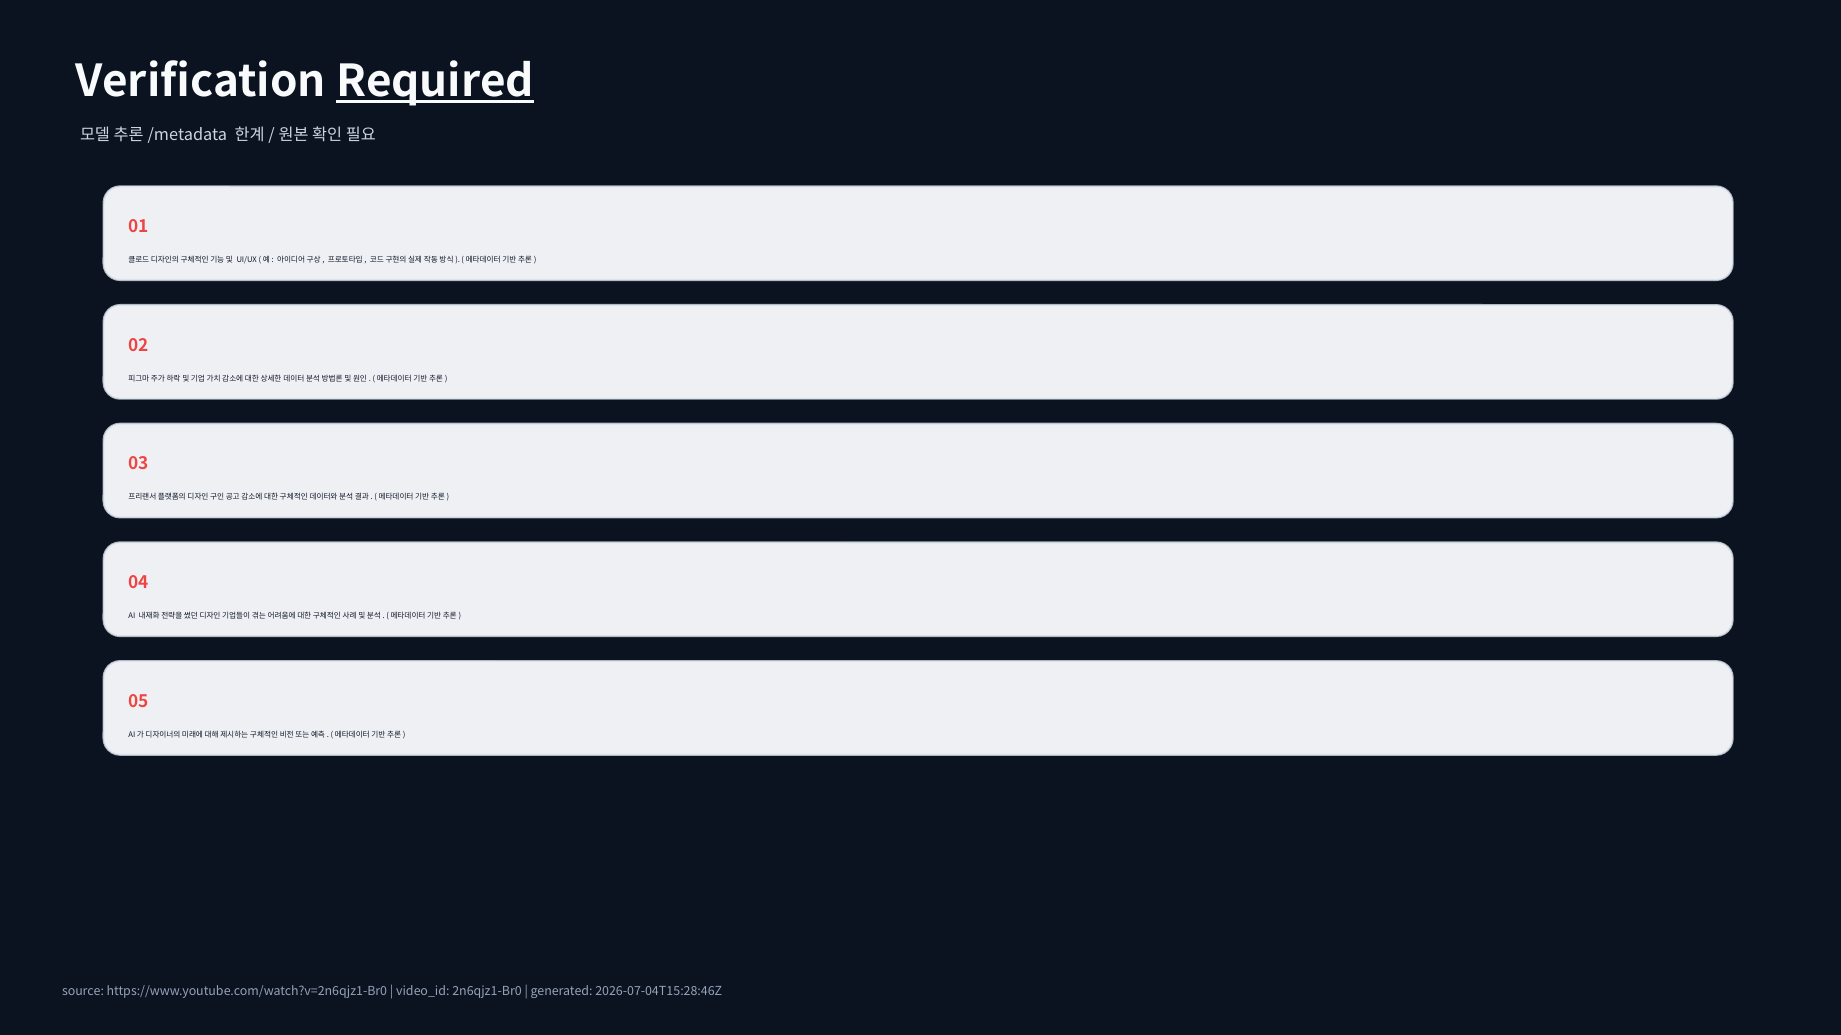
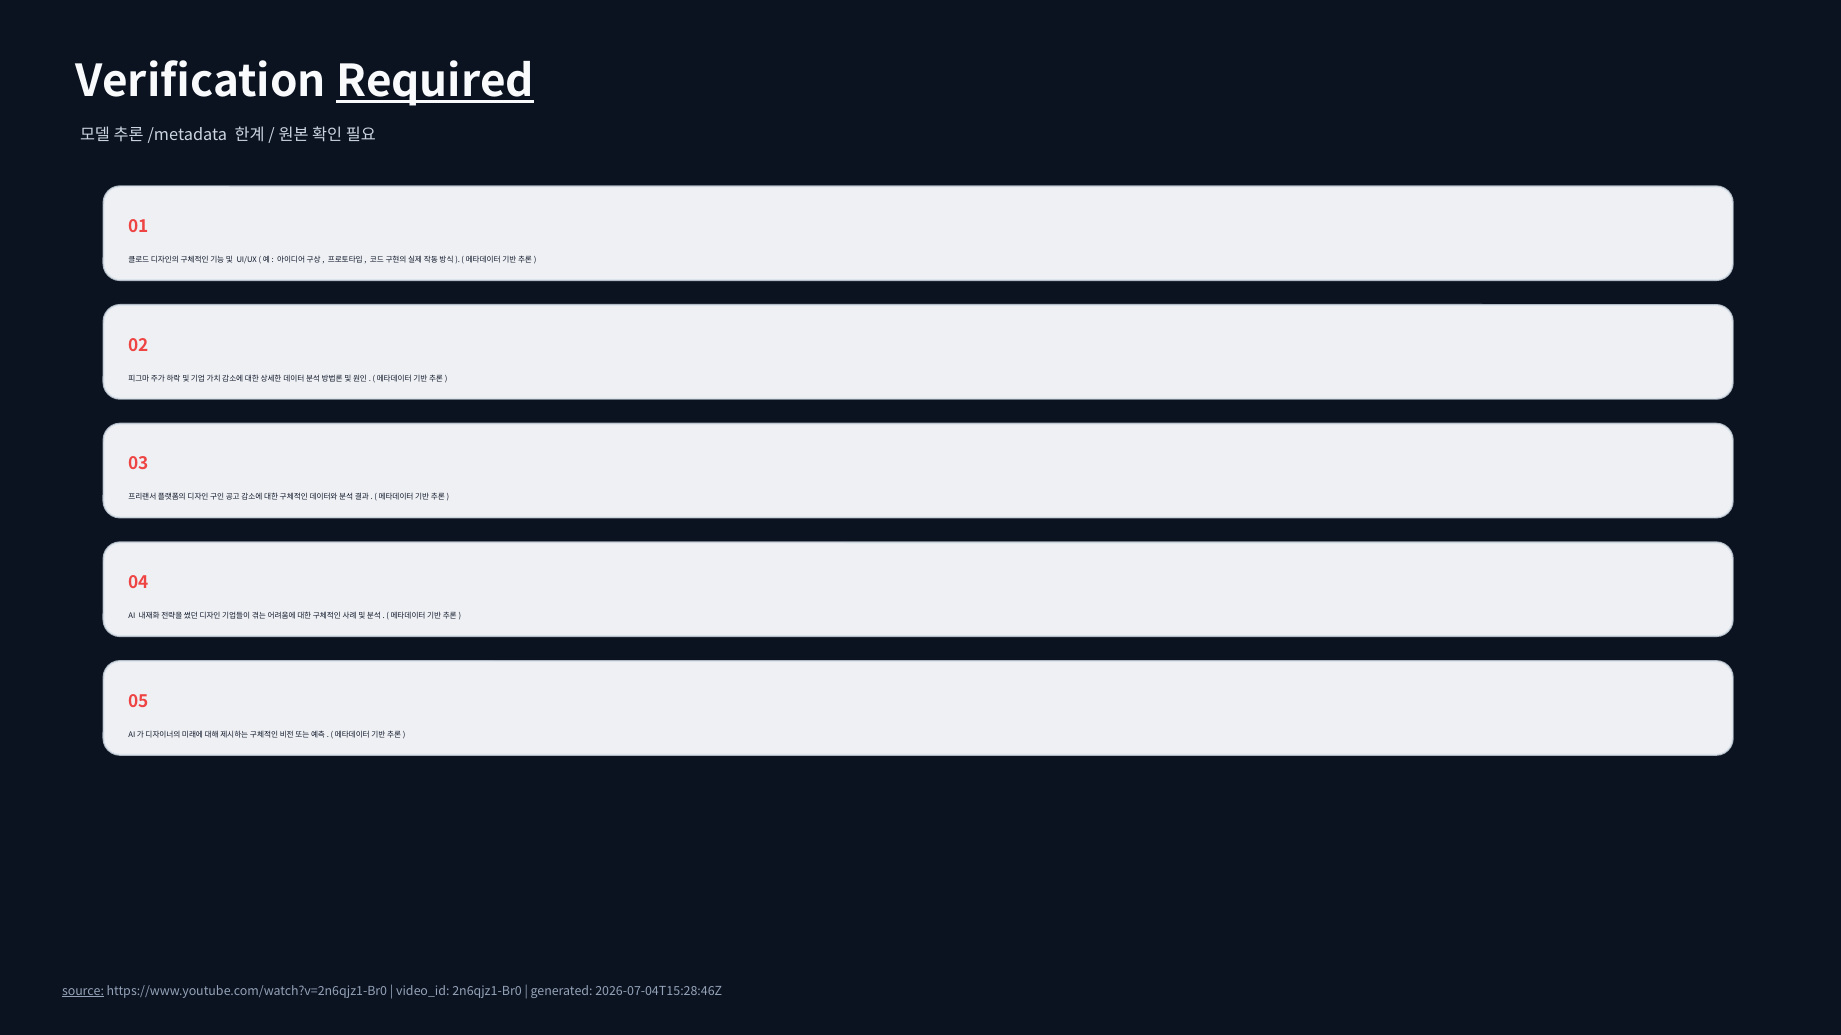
source underline: none -> present
